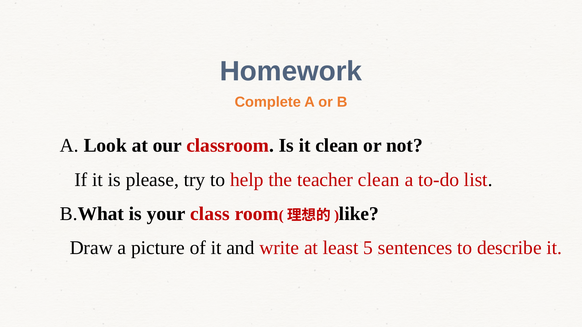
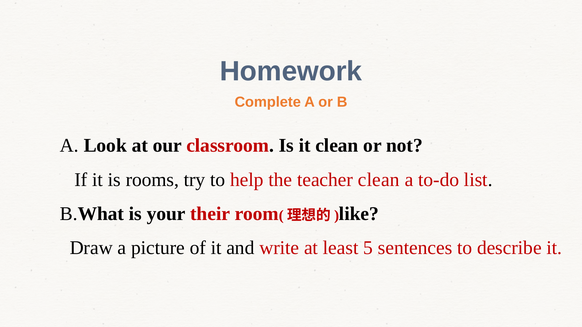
please: please -> rooms
class: class -> their
